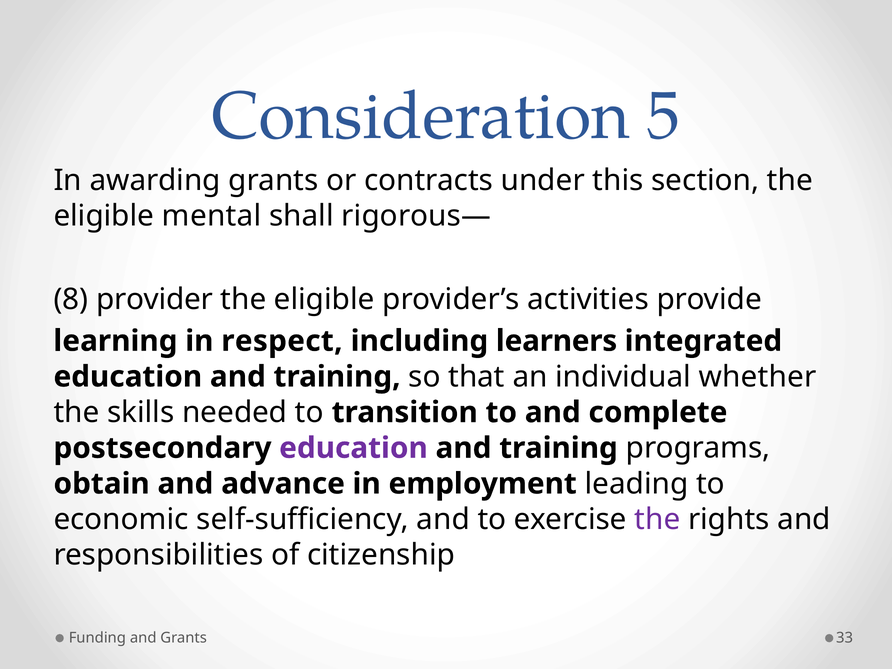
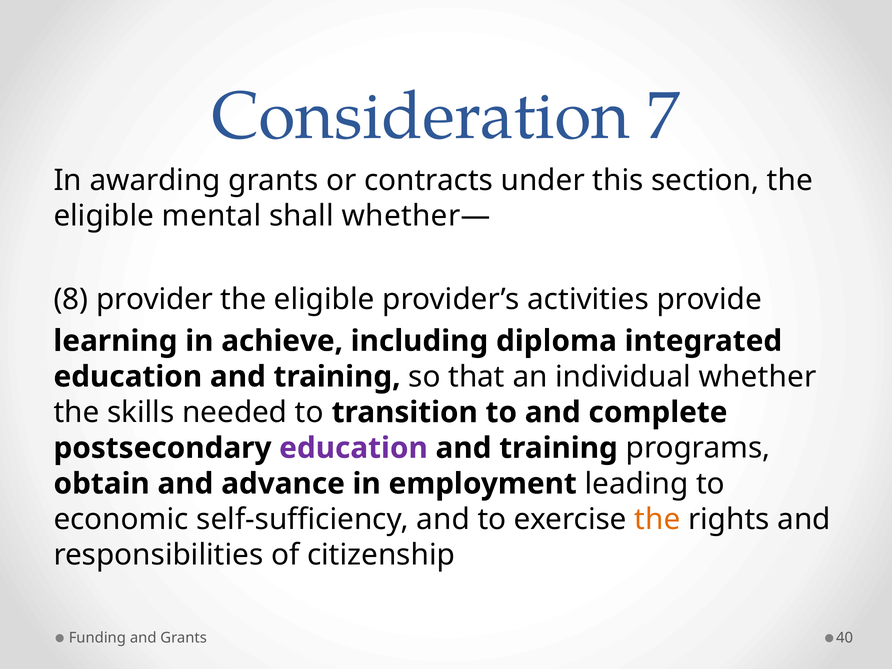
5: 5 -> 7
rigorous—: rigorous— -> whether—
respect: respect -> achieve
learners: learners -> diploma
the at (657, 519) colour: purple -> orange
33: 33 -> 40
